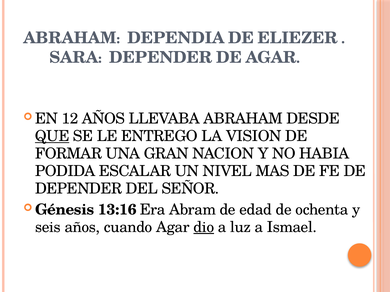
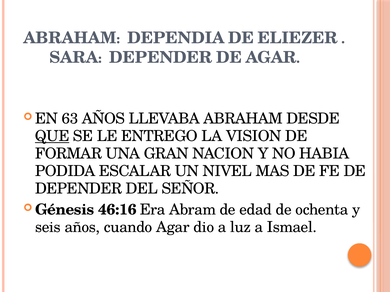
12: 12 -> 63
13:16: 13:16 -> 46:16
dio underline: present -> none
